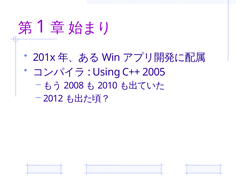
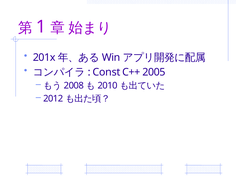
Using: Using -> Const
